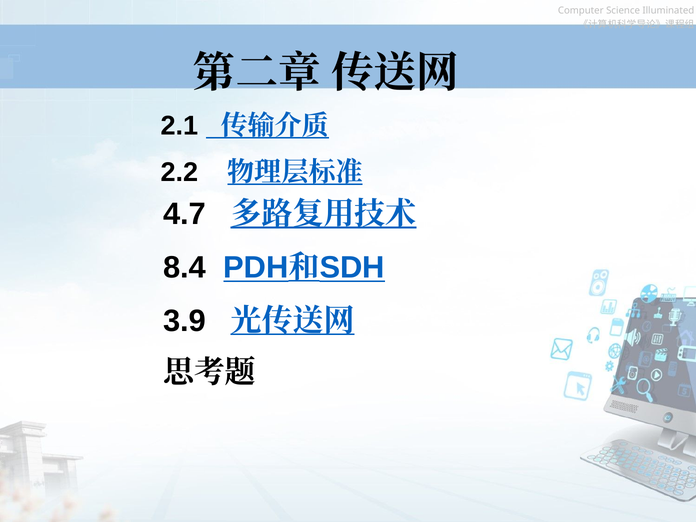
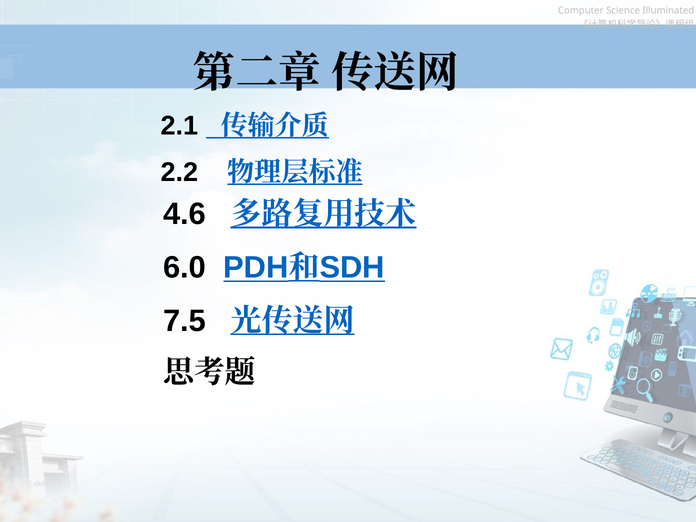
4.7: 4.7 -> 4.6
8.4: 8.4 -> 6.0
3.9: 3.9 -> 7.5
